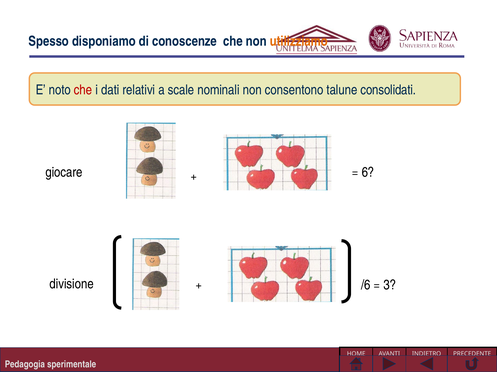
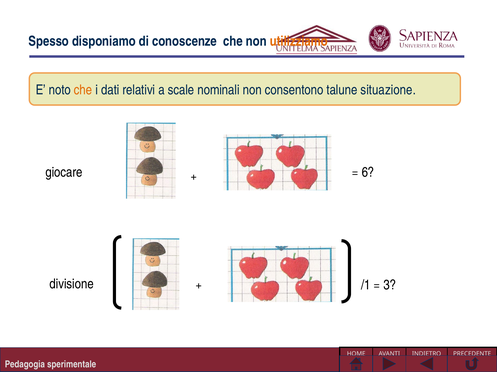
che at (83, 90) colour: red -> orange
consolidati: consolidati -> situazione
/6: /6 -> /1
